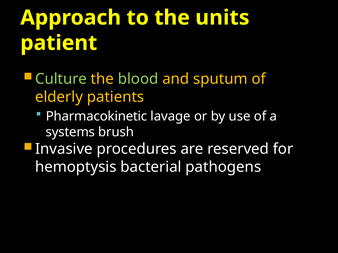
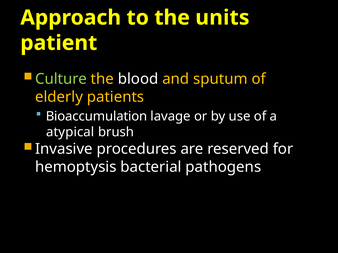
blood colour: light green -> white
Pharmacokinetic: Pharmacokinetic -> Bioaccumulation
systems: systems -> atypical
